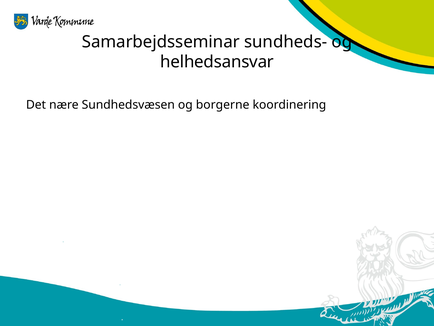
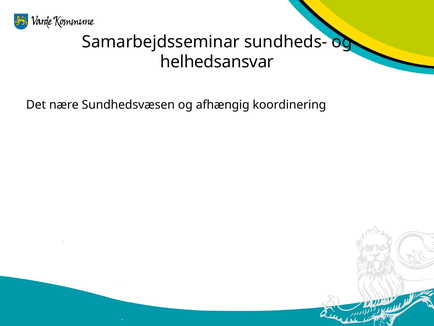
borgerne: borgerne -> afhængig
